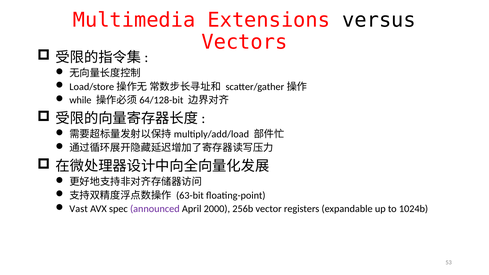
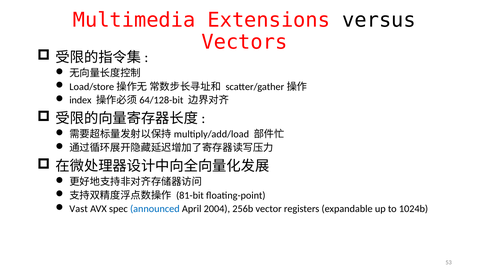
while: while -> index
63-bit: 63-bit -> 81-bit
announced colour: purple -> blue
2000: 2000 -> 2004
